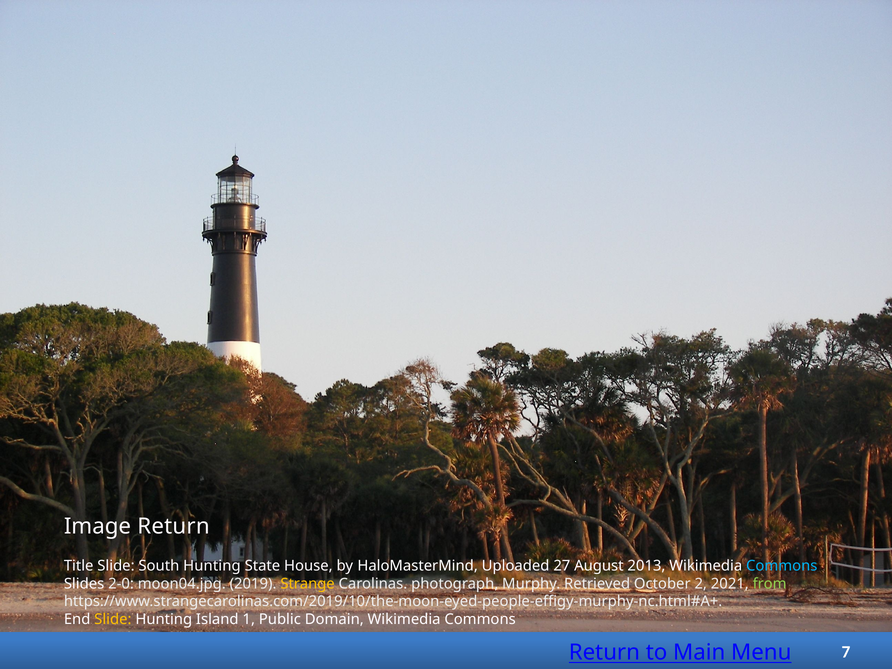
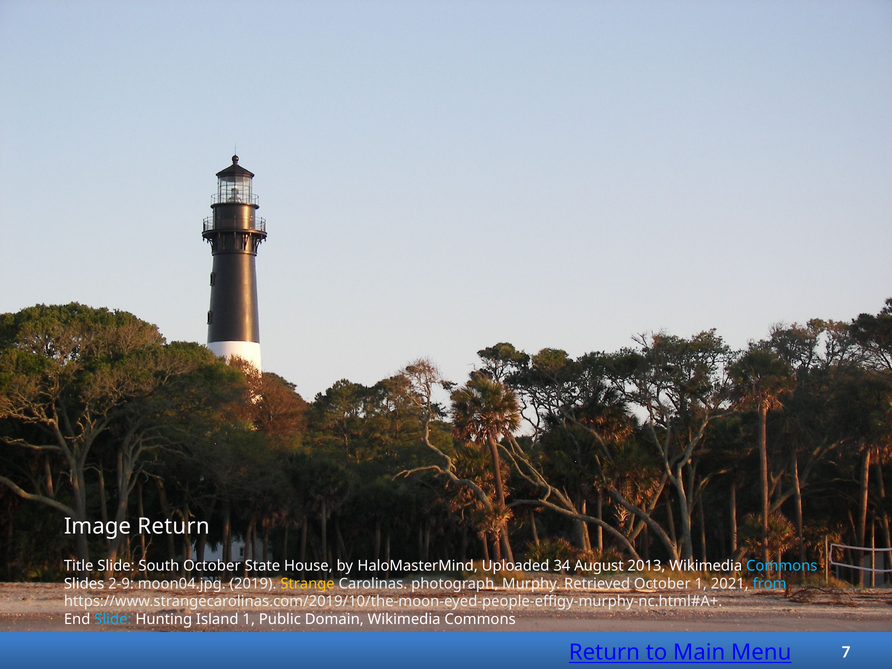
South Hunting: Hunting -> October
27: 27 -> 34
2-0: 2-0 -> 2-9
October 2: 2 -> 1
from colour: light green -> light blue
Slide at (113, 619) colour: yellow -> light blue
